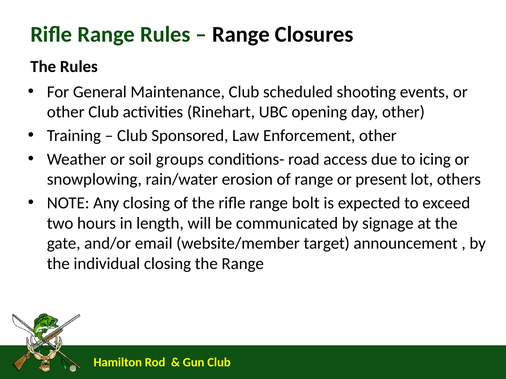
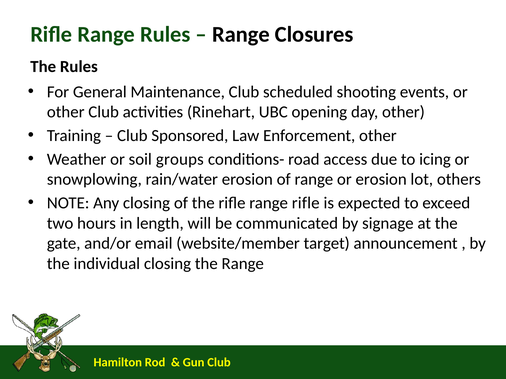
or present: present -> erosion
range bolt: bolt -> rifle
